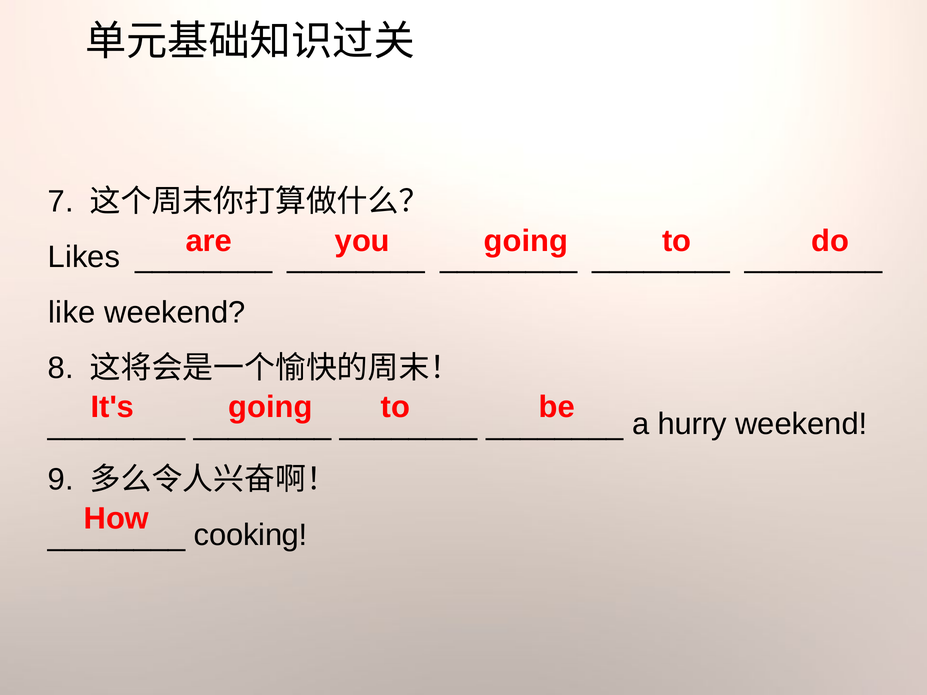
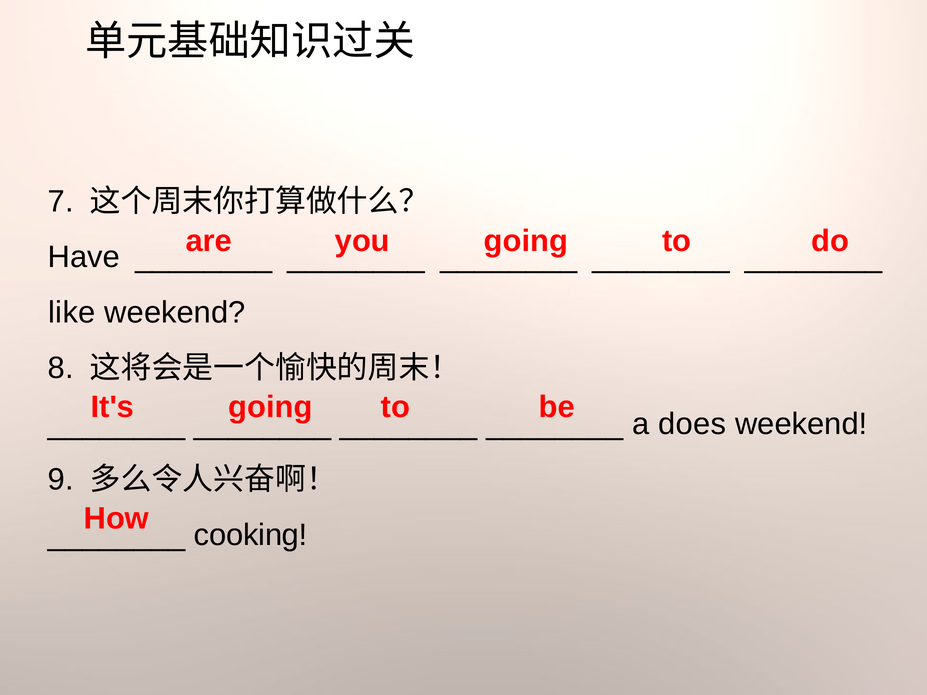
Likes: Likes -> Have
hurry: hurry -> does
